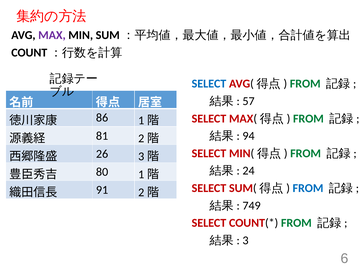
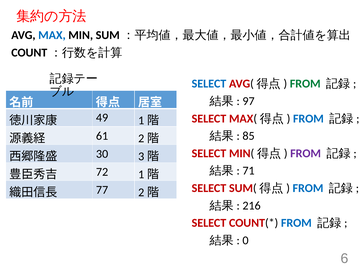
MAX colour: purple -> blue
57: 57 -> 97
FROM at (308, 119) colour: green -> blue
86: 86 -> 49
94: 94 -> 85
81: 81 -> 61
FROM at (306, 153) colour: green -> purple
26: 26 -> 30
24: 24 -> 71
80: 80 -> 72
91: 91 -> 77
749: 749 -> 216
FROM at (296, 223) colour: green -> blue
3: 3 -> 0
